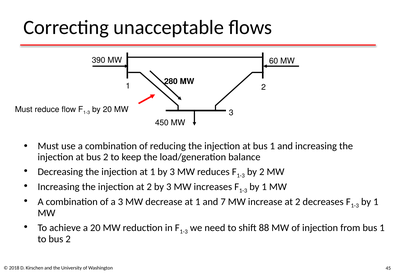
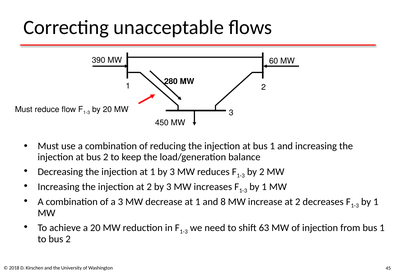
7: 7 -> 8
88: 88 -> 63
